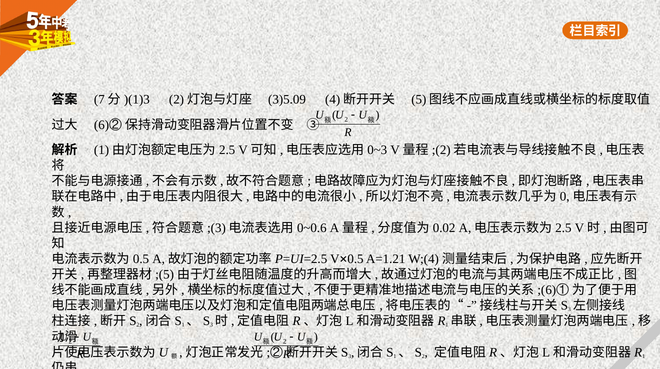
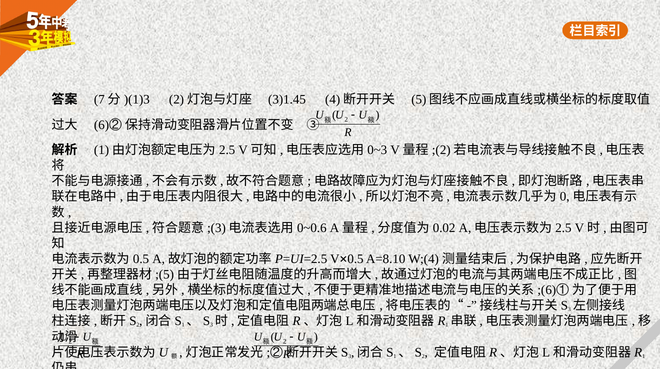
3)5.09: 3)5.09 -> 3)1.45
A=1.21: A=1.21 -> A=8.10
